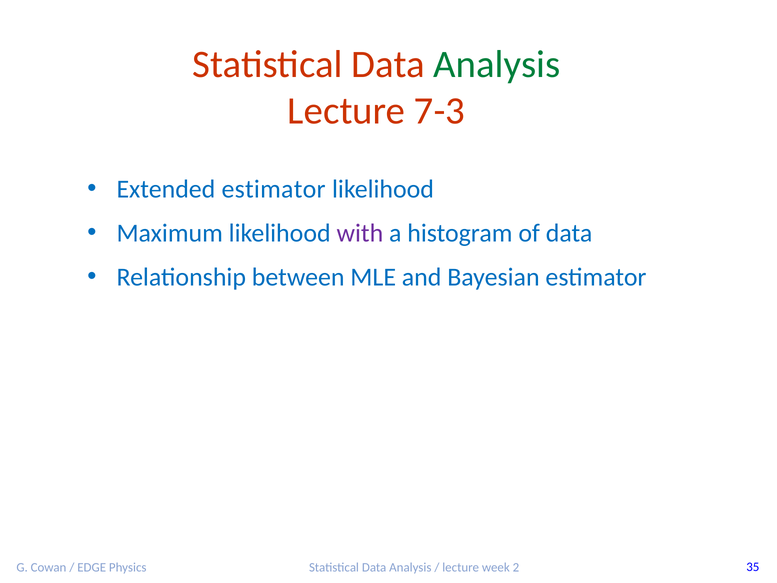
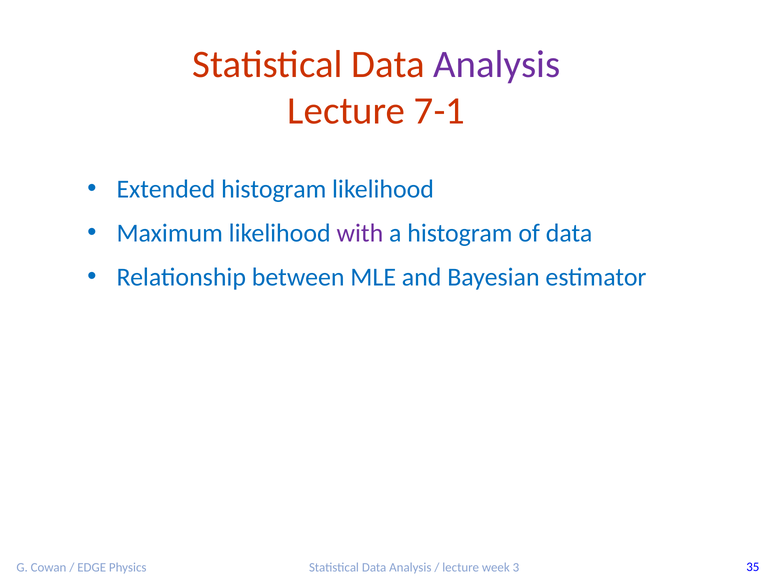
Analysis at (497, 64) colour: green -> purple
7-3: 7-3 -> 7-1
Extended estimator: estimator -> histogram
2: 2 -> 3
